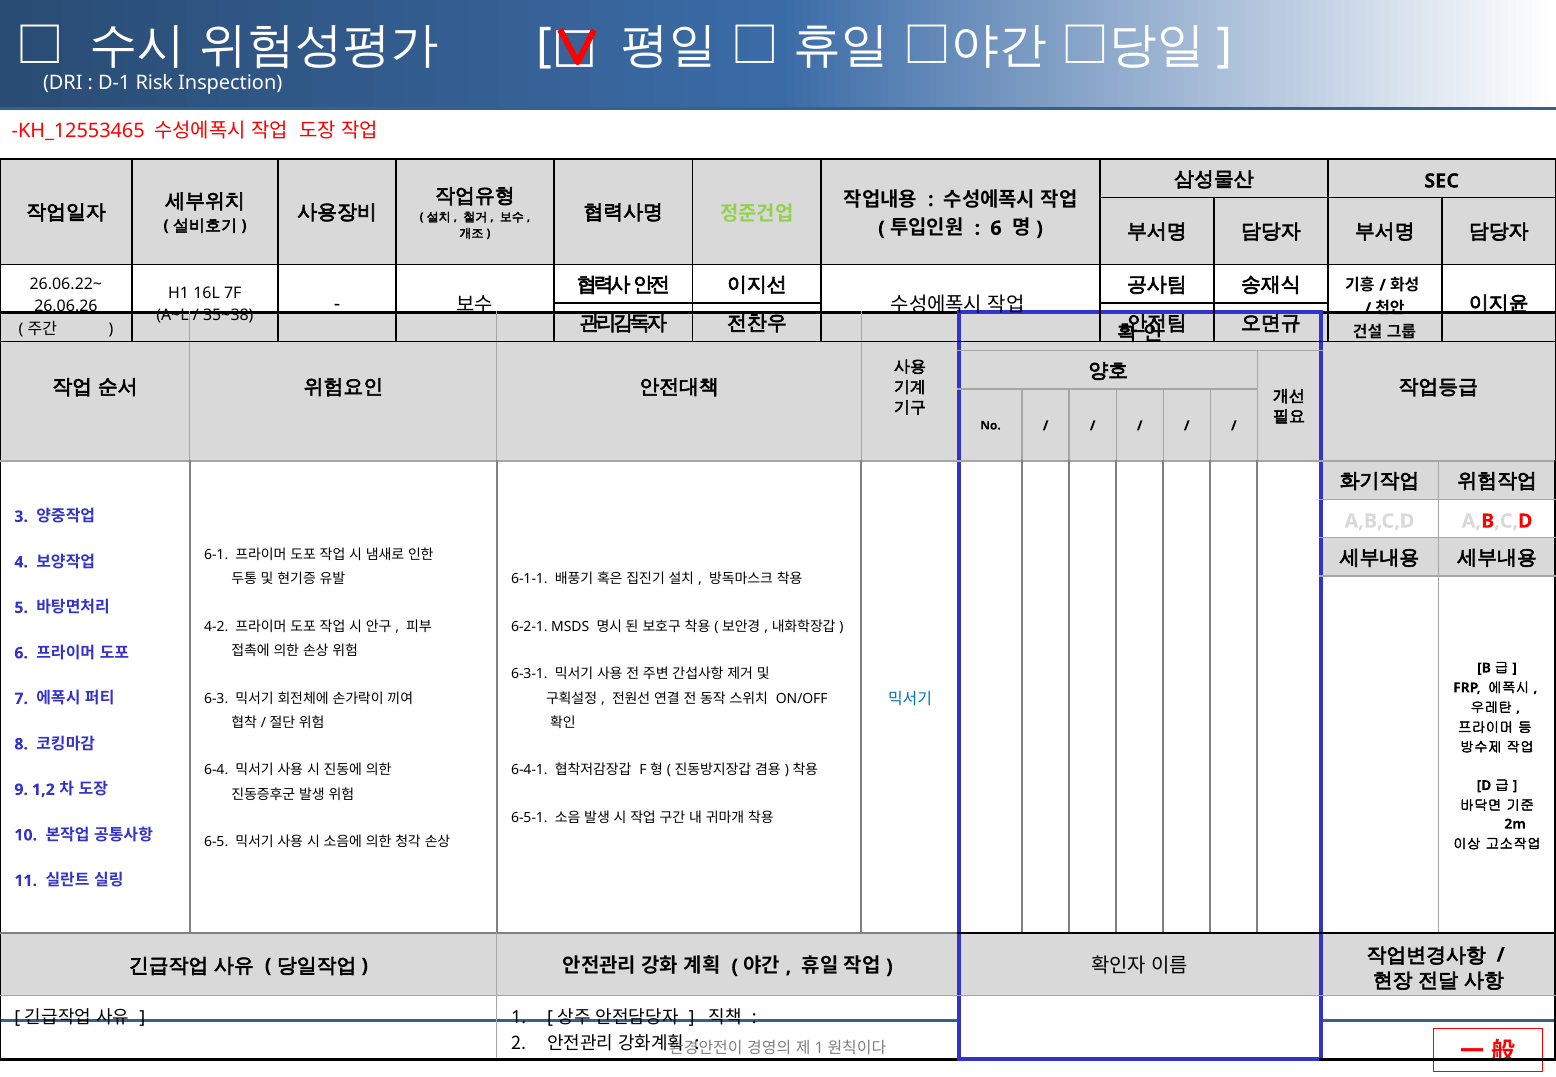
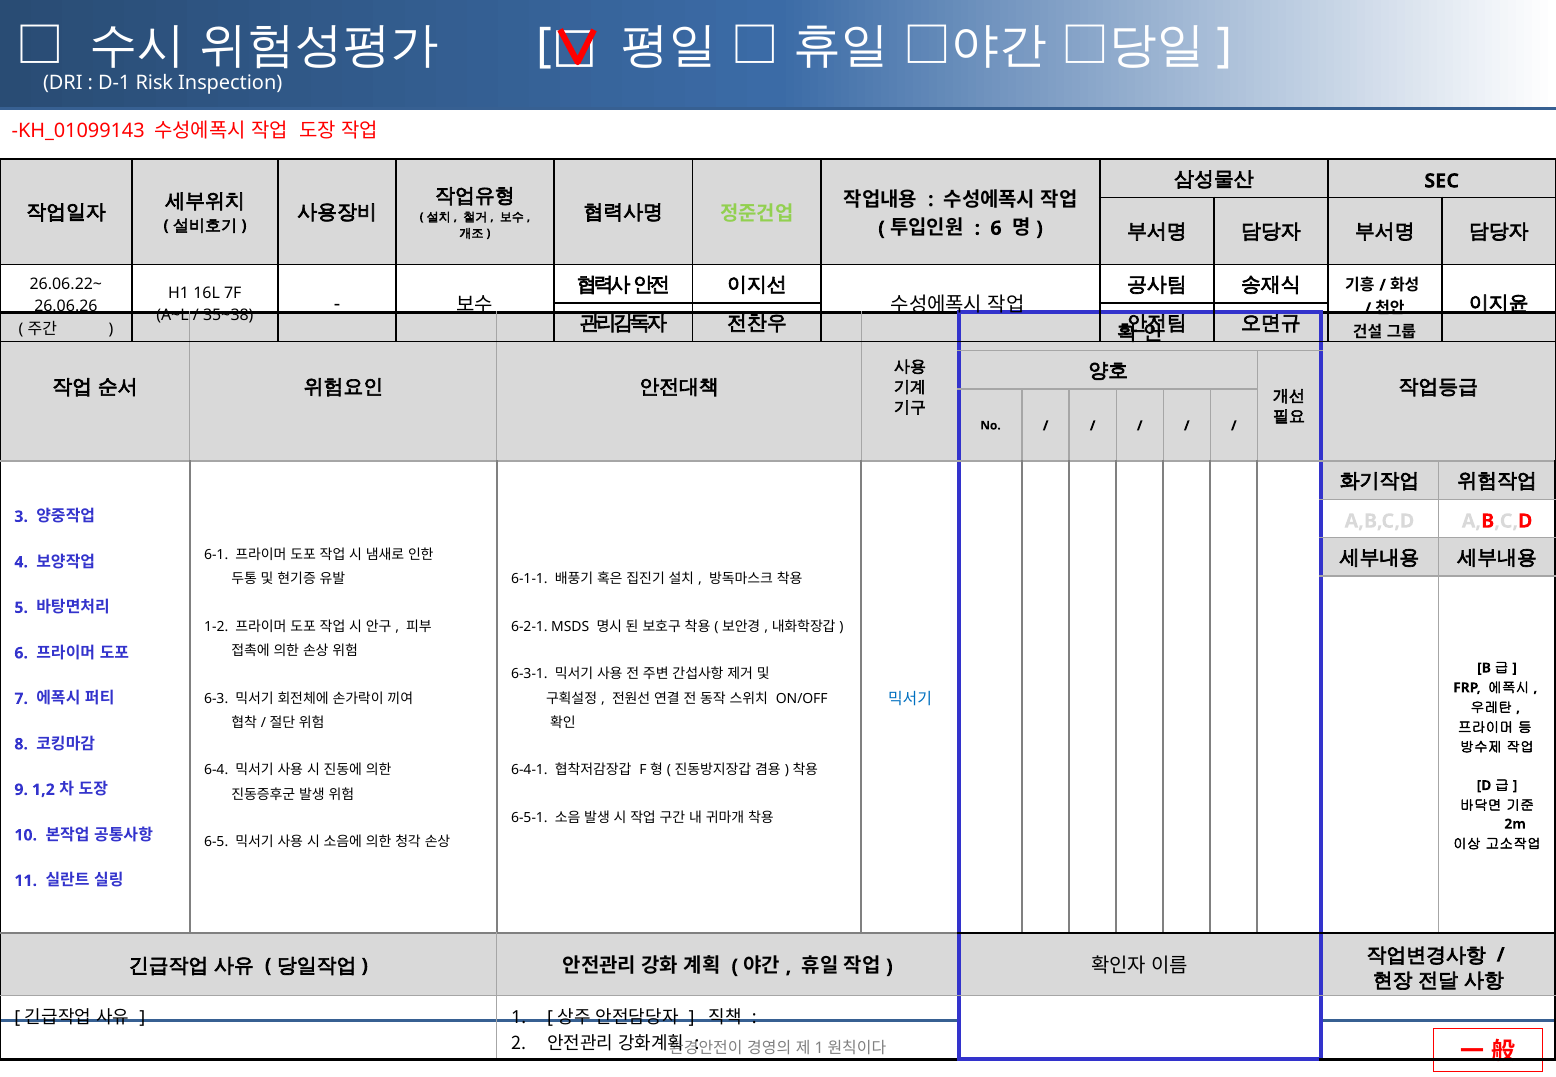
KH_12553465: KH_12553465 -> KH_01099143
4-2: 4-2 -> 1-2
